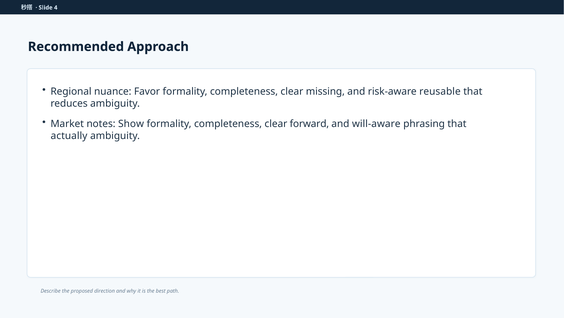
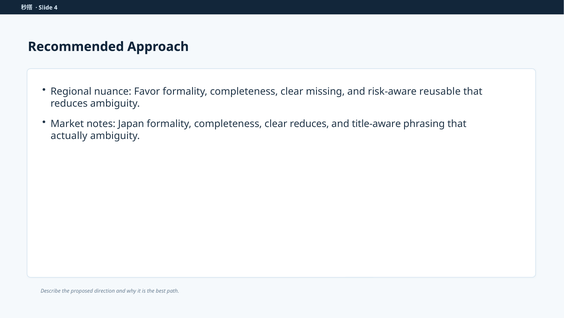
Show: Show -> Japan
clear forward: forward -> reduces
will-aware: will-aware -> title-aware
